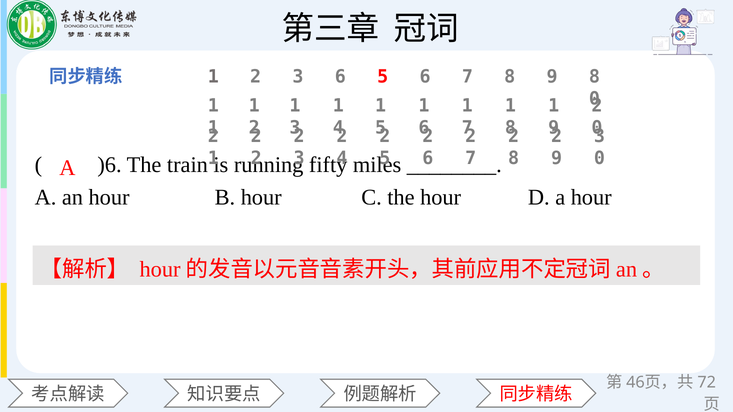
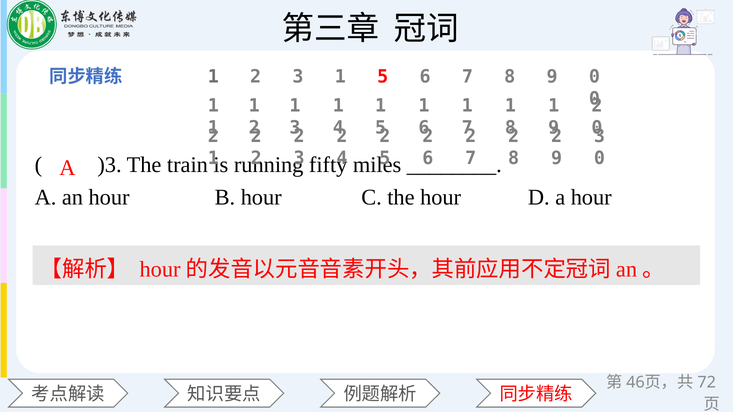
2 3 6: 6 -> 1
9 8: 8 -> 0
)6: )6 -> )3
